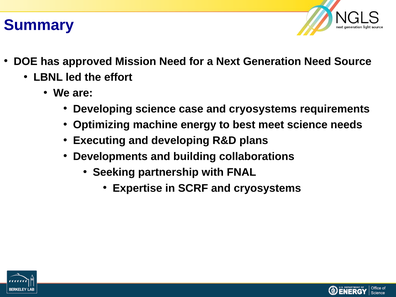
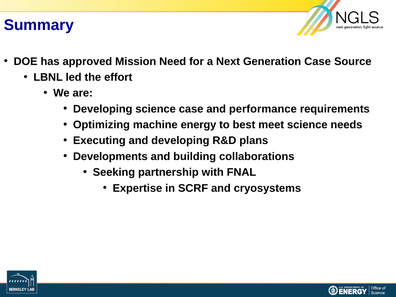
Generation Need: Need -> Case
case and cryosystems: cryosystems -> performance
